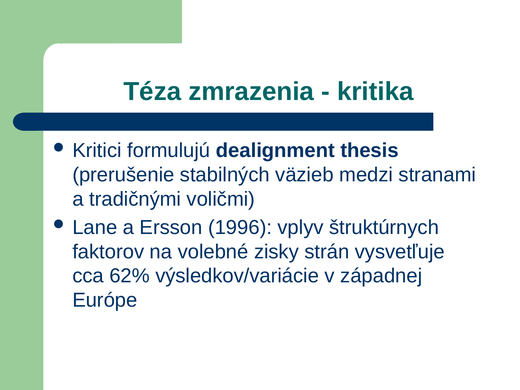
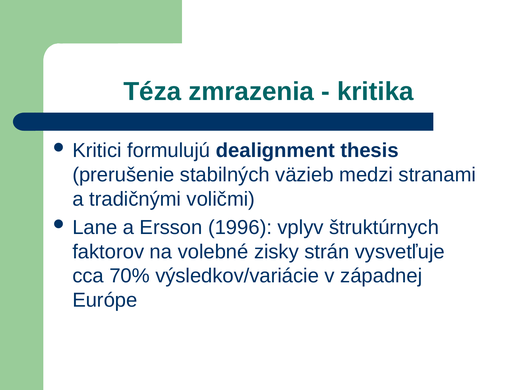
62%: 62% -> 70%
